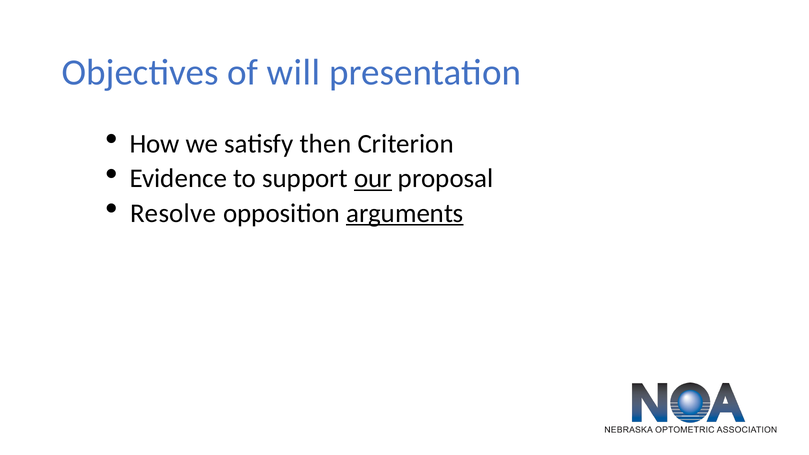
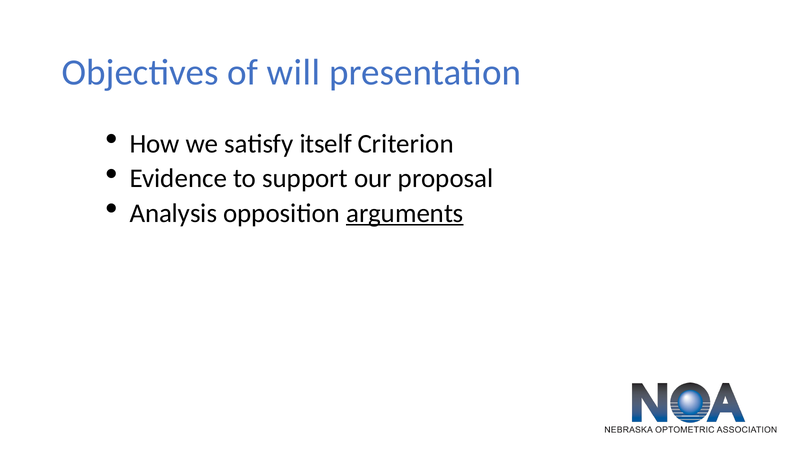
then: then -> itself
our underline: present -> none
Resolve: Resolve -> Analysis
